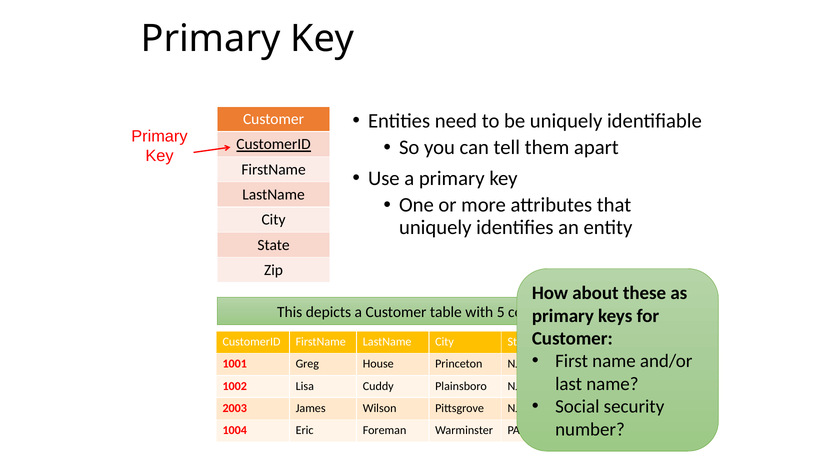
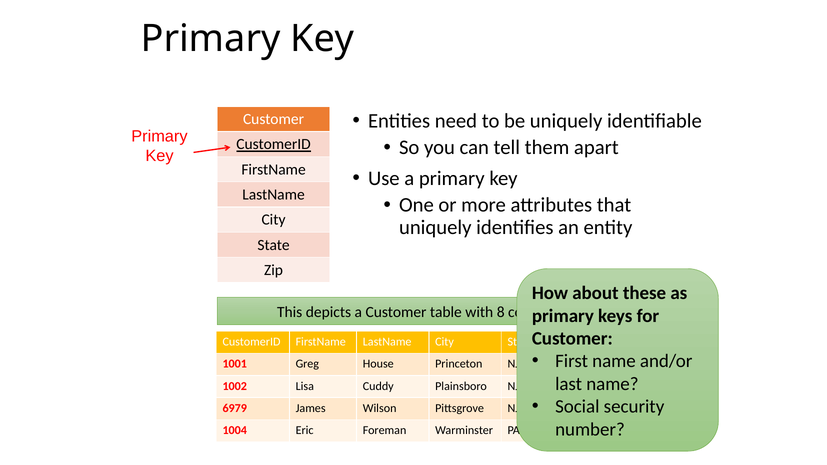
5: 5 -> 8
2003: 2003 -> 6979
